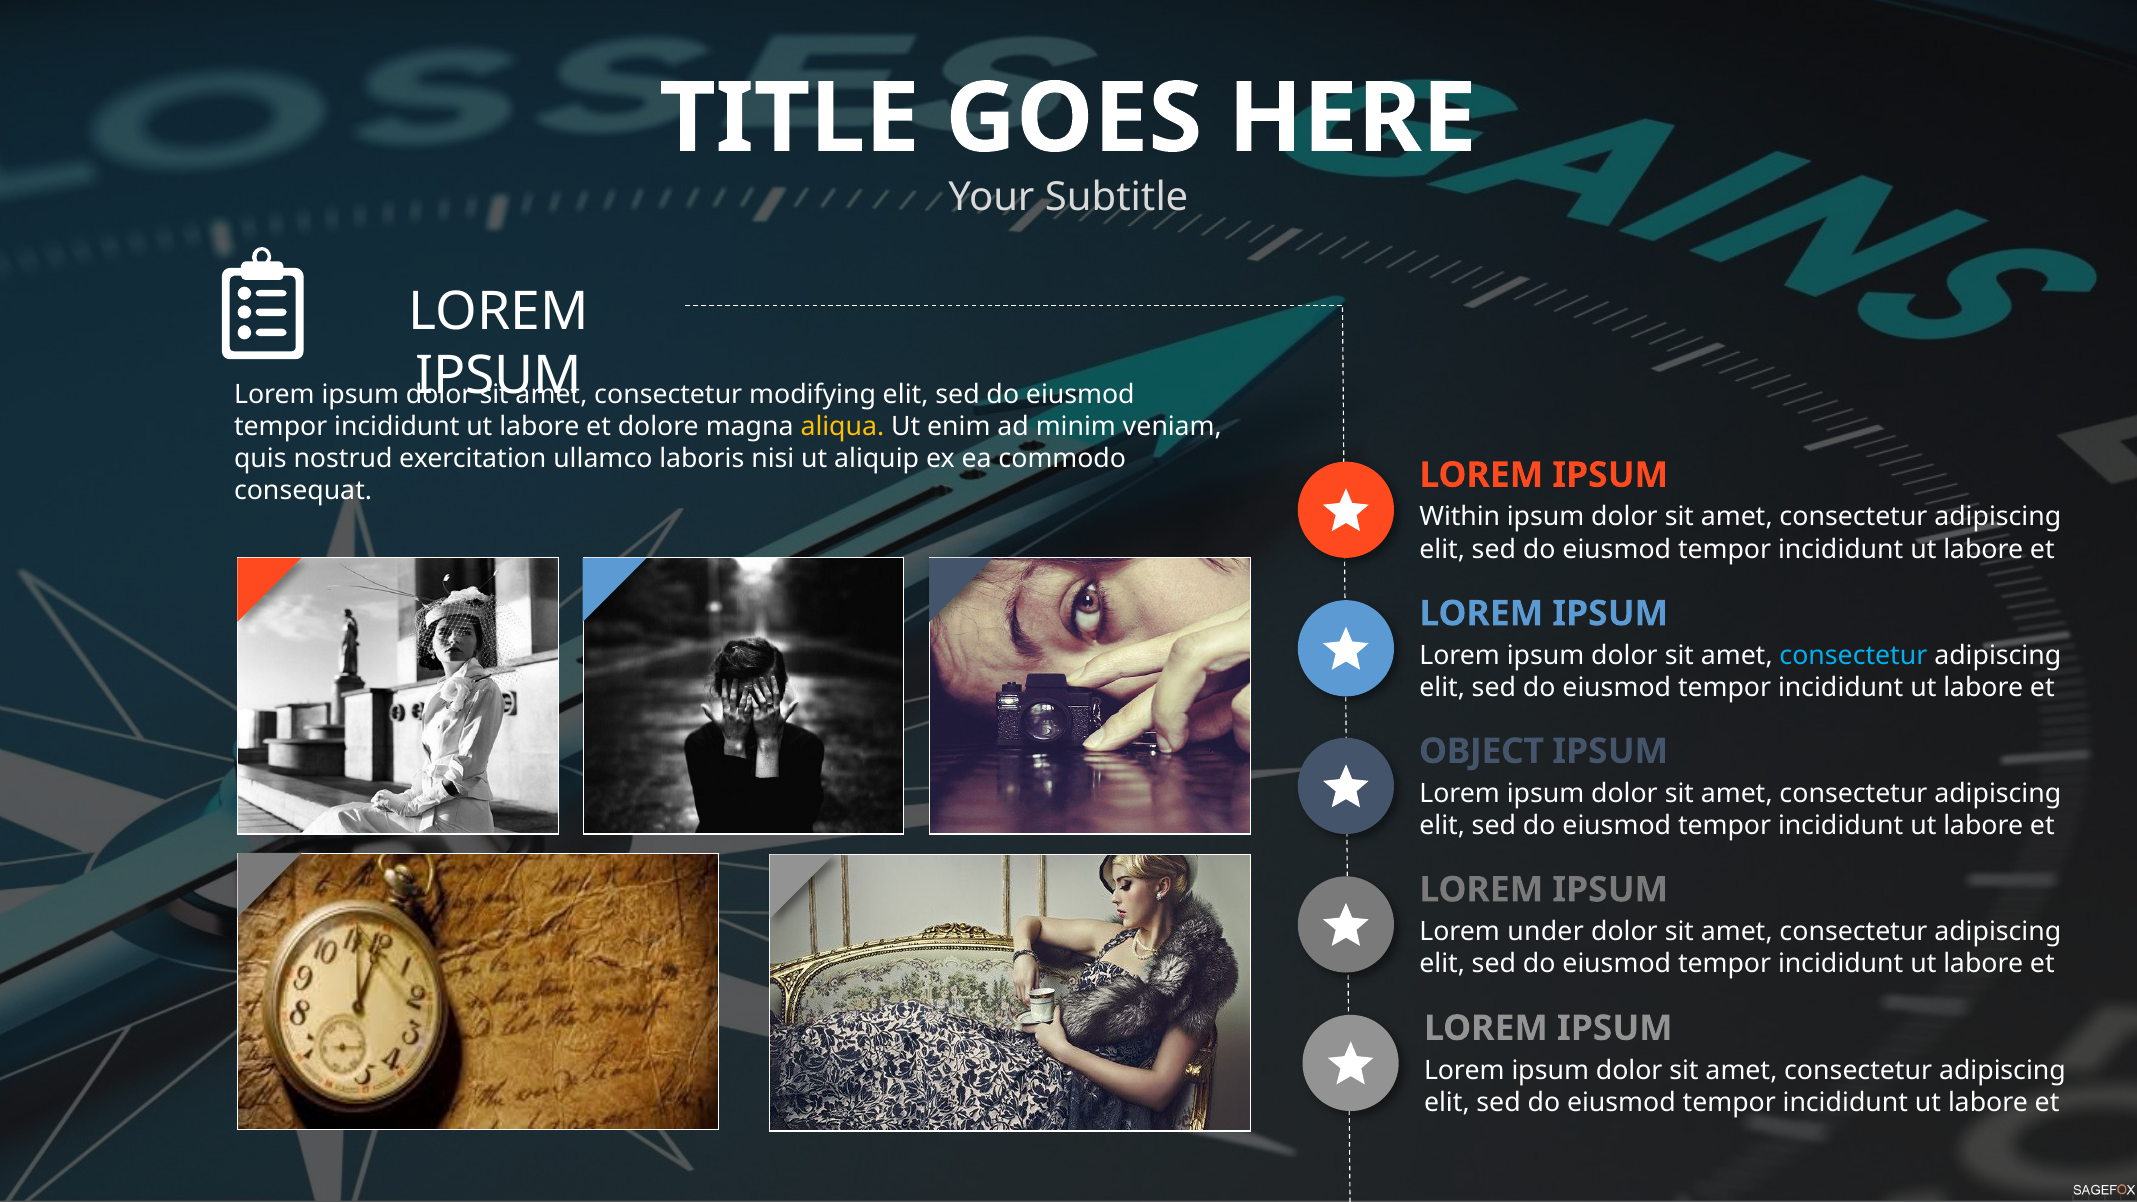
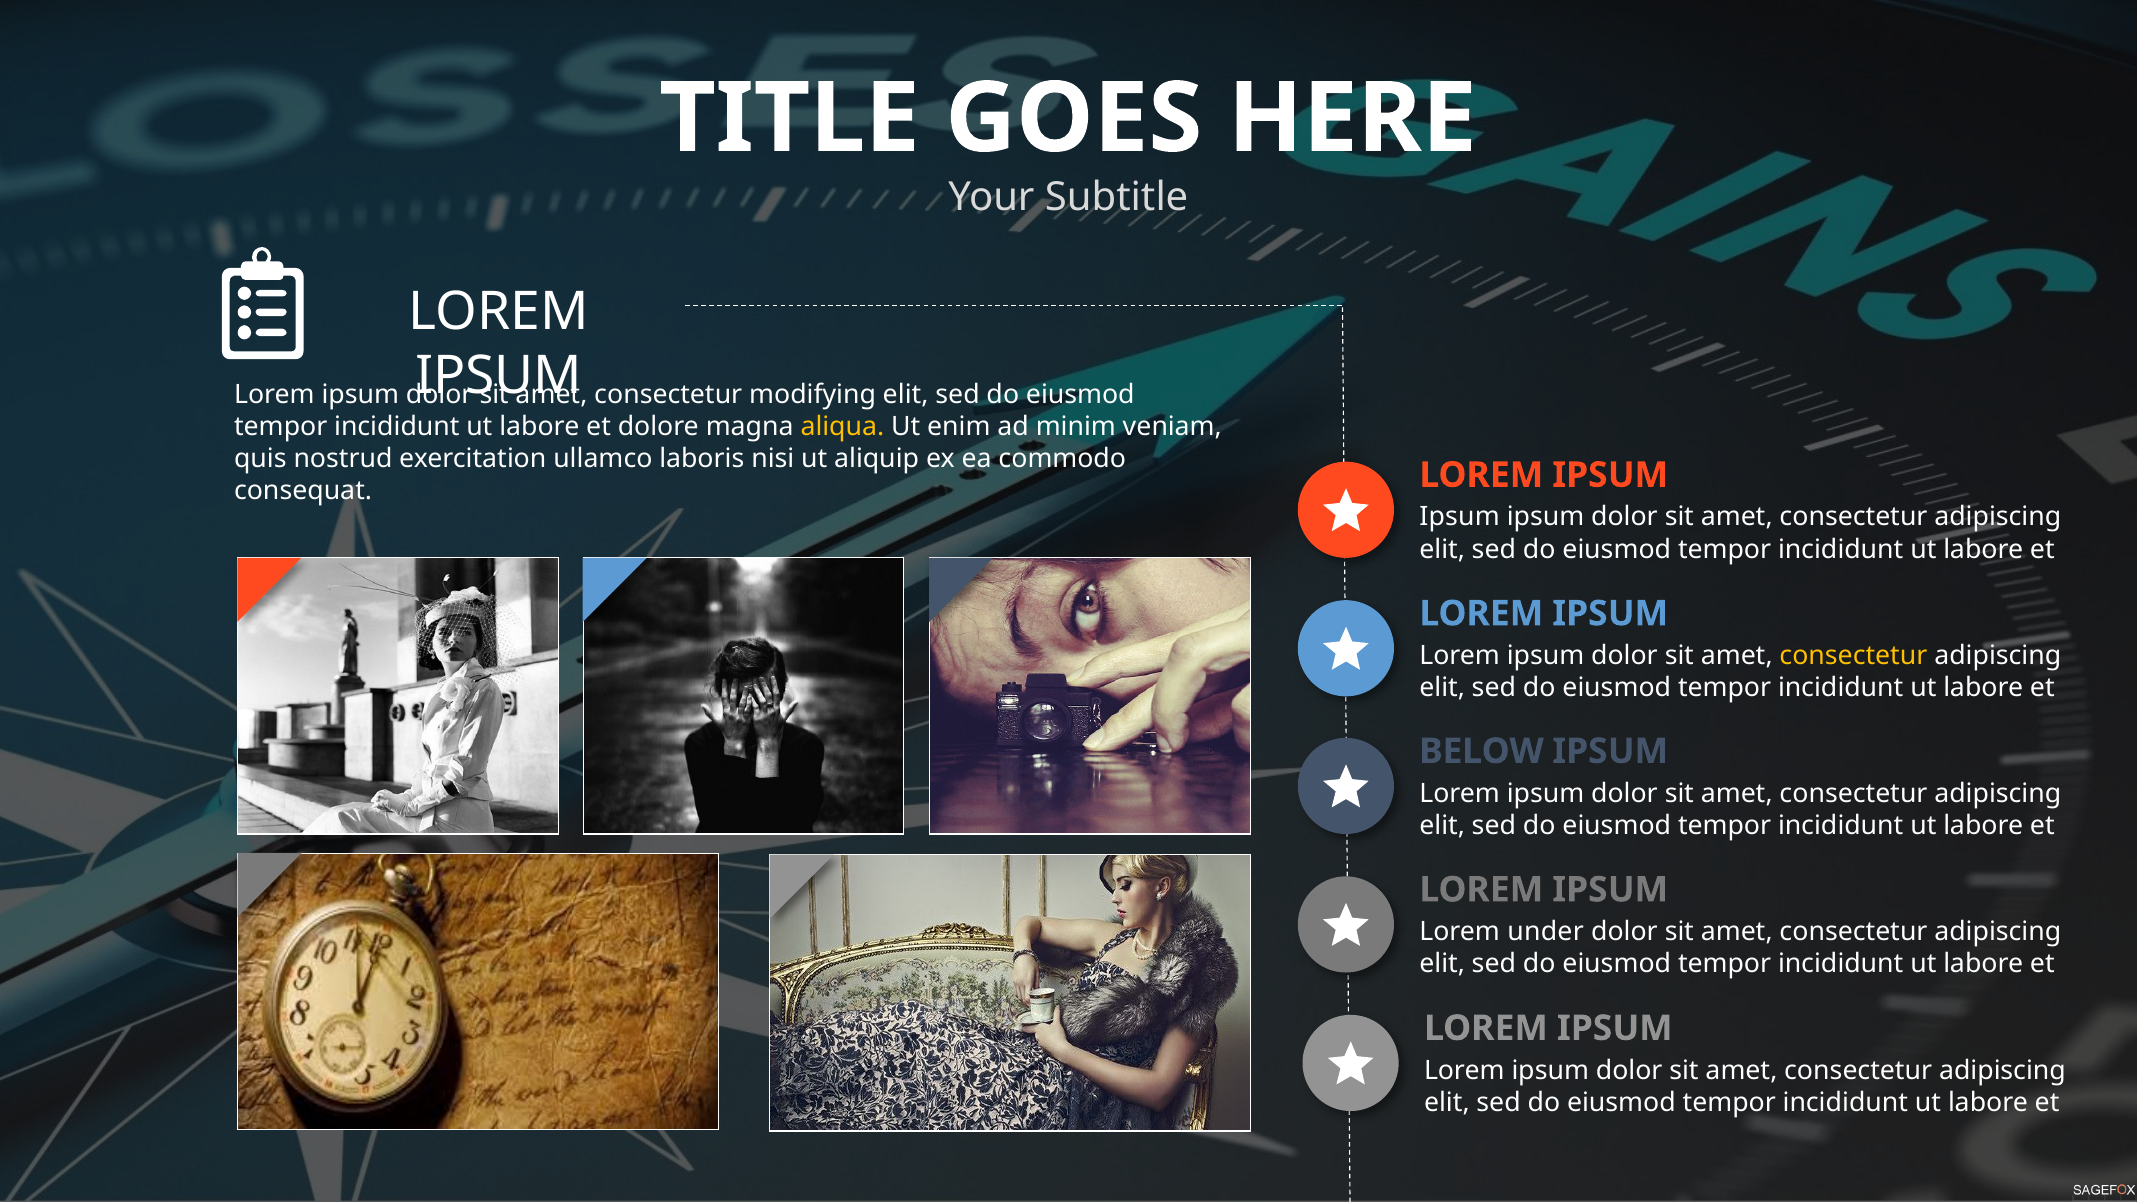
Within at (1460, 517): Within -> Ipsum
consectetur at (1853, 656) colour: light blue -> yellow
OBJECT: OBJECT -> BELOW
